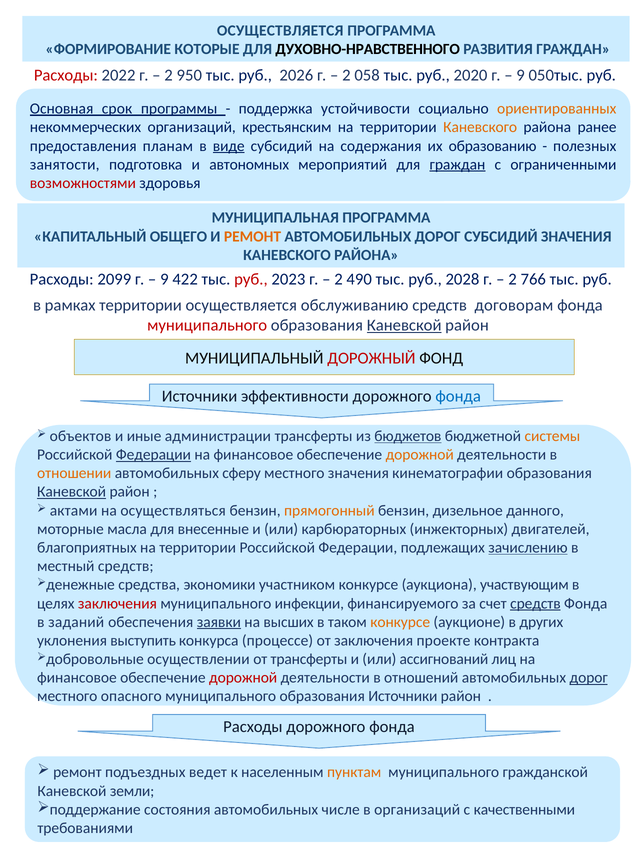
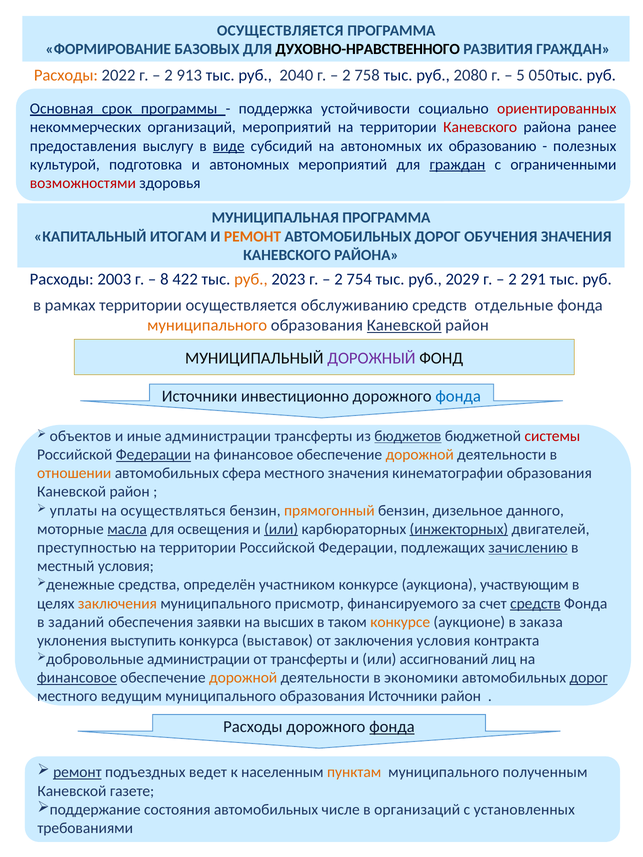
КОТОРЫЕ: КОТОРЫЕ -> БАЗОВЫХ
Расходы at (66, 75) colour: red -> orange
950: 950 -> 913
2026: 2026 -> 2040
058: 058 -> 758
2020: 2020 -> 2080
9 at (521, 75): 9 -> 5
ориентированных colour: orange -> red
организаций крестьянским: крестьянским -> мероприятий
Каневского at (480, 127) colour: orange -> red
планам: планам -> выслугу
на содержания: содержания -> автономных
занятости: занятости -> культурой
ОБЩЕГО: ОБЩЕГО -> ИТОГАМ
ДОРОГ СУБСИДИЙ: СУБСИДИЙ -> ОБУЧЕНИЯ
2099: 2099 -> 2003
9 at (164, 279): 9 -> 8
руб at (251, 279) colour: red -> orange
490: 490 -> 754
2028: 2028 -> 2029
766: 766 -> 291
договорам: договорам -> отдельные
муниципального at (207, 325) colour: red -> orange
ДОРОЖНЫЙ colour: red -> purple
эффективности: эффективности -> инвестиционно
системы colour: orange -> red
сферу: сферу -> сфера
Каневской at (72, 492) underline: present -> none
актами: актами -> уплаты
масла underline: none -> present
внесенные: внесенные -> освещения
или at (281, 529) underline: none -> present
инжекторных underline: none -> present
благоприятных: благоприятных -> преступностью
местный средств: средств -> условия
экономики: экономики -> определён
заключения at (117, 604) colour: red -> orange
инфекции: инфекции -> присмотр
заявки underline: present -> none
других: других -> заказа
процессе: процессе -> выставок
заключения проекте: проекте -> условия
осуществлении at (198, 659): осуществлении -> администрации
финансовое at (77, 678) underline: none -> present
дорожной at (243, 678) colour: red -> orange
отношений: отношений -> экономики
опасного: опасного -> ведущим
фонда at (392, 727) underline: none -> present
ремонт at (77, 773) underline: none -> present
гражданской: гражданской -> полученным
земли: земли -> газете
качественными: качественными -> установленных
